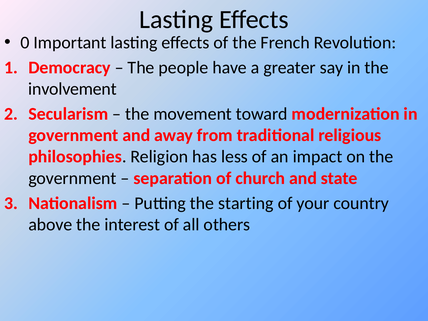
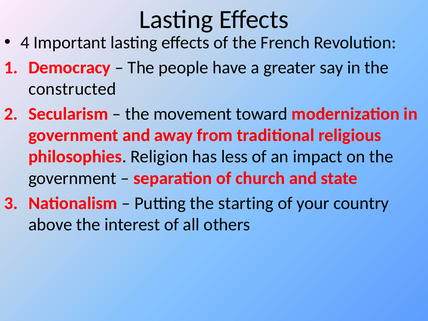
0: 0 -> 4
involvement: involvement -> constructed
